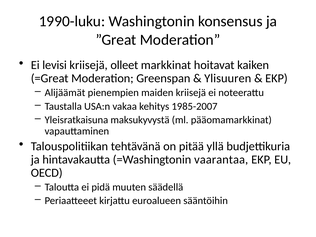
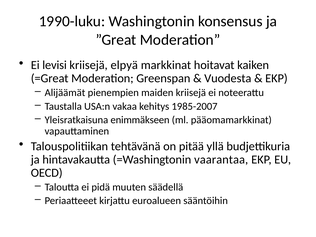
olleet: olleet -> elpyä
Ylisuuren: Ylisuuren -> Vuodesta
maksukyvystä: maksukyvystä -> enimmäkseen
